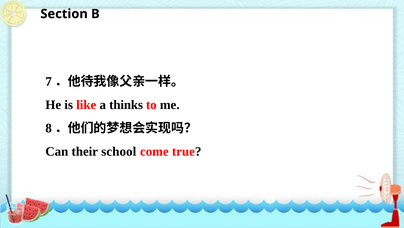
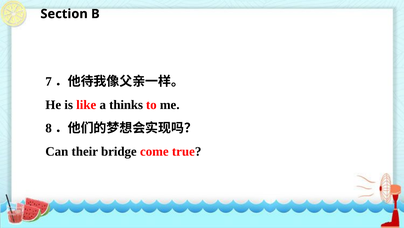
school: school -> bridge
